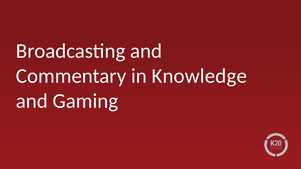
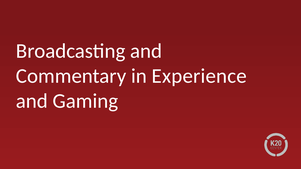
Knowledge: Knowledge -> Experience
